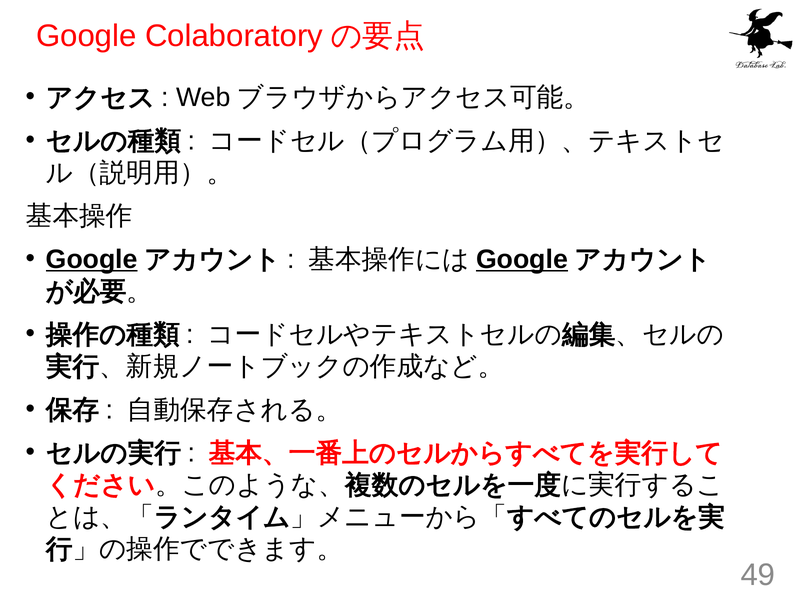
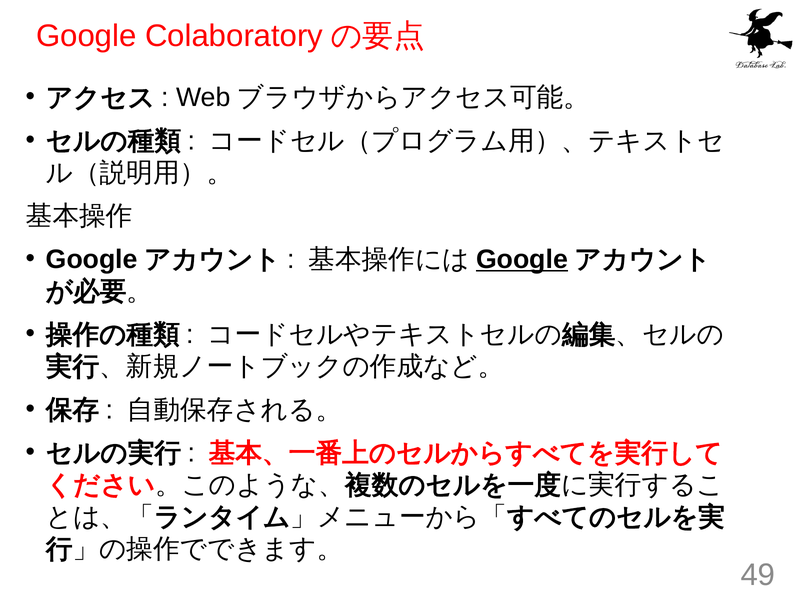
Google at (92, 259) underline: present -> none
